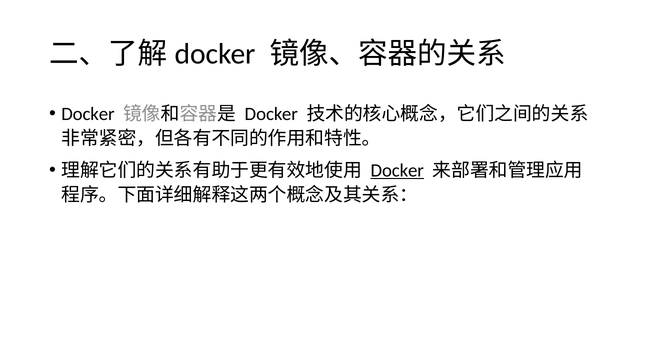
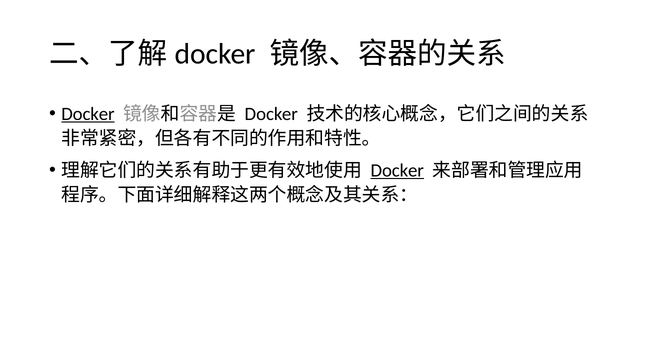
Docker at (88, 114) underline: none -> present
